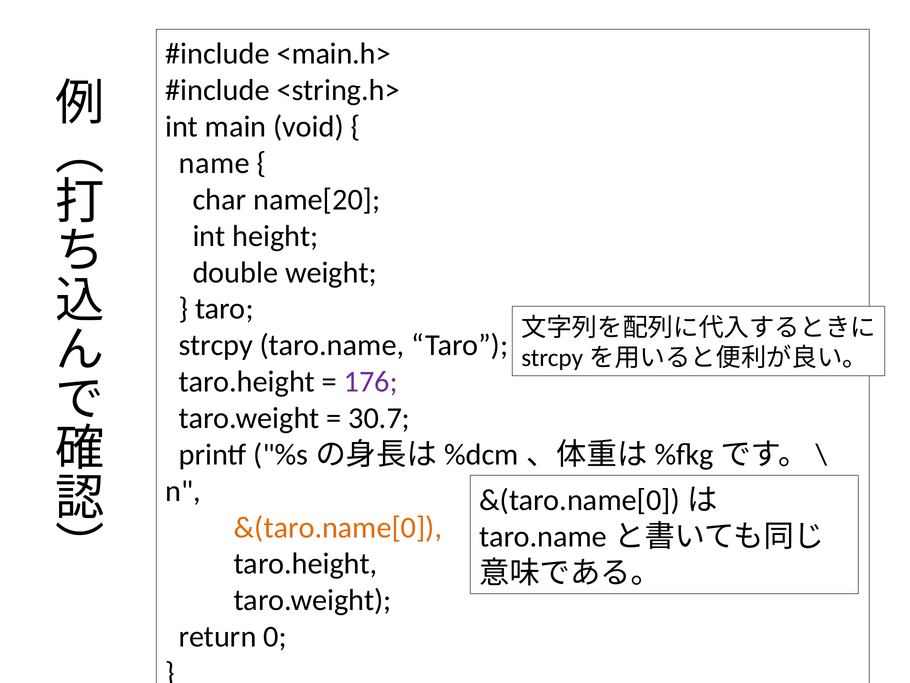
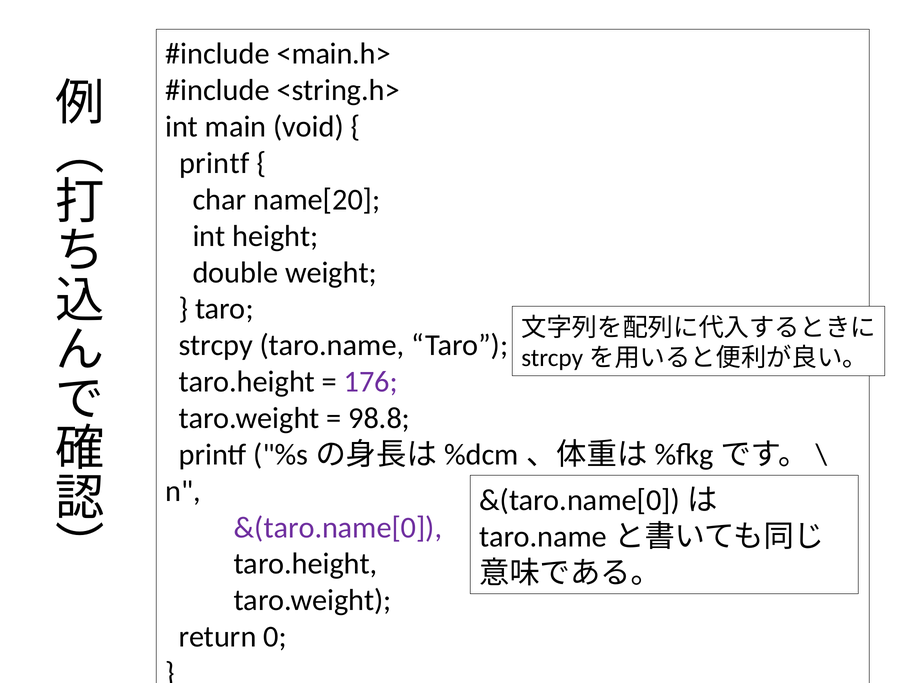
name at (214, 163): name -> printf
30.7: 30.7 -> 98.8
&(taro.name[0 colour: orange -> purple
